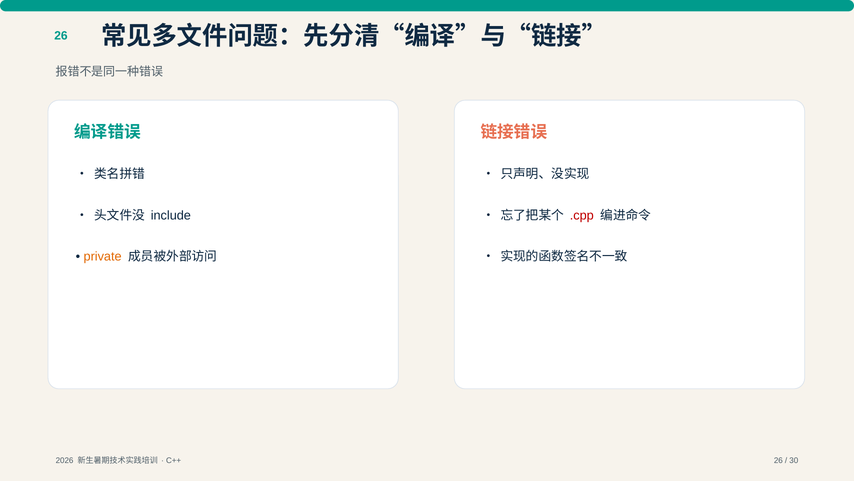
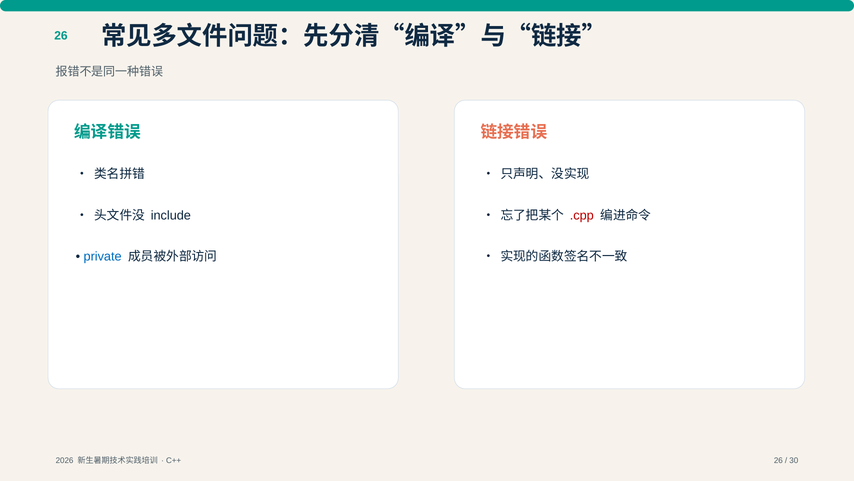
private colour: orange -> blue
